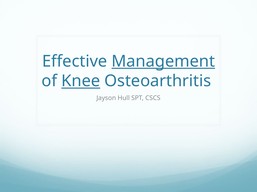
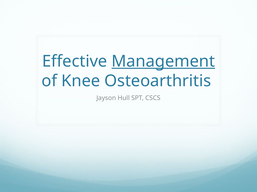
Knee underline: present -> none
